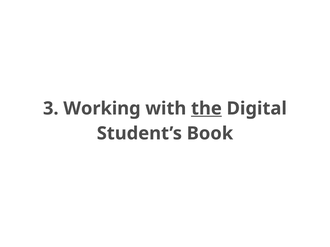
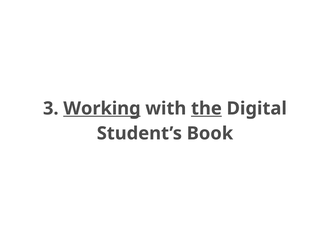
Working underline: none -> present
